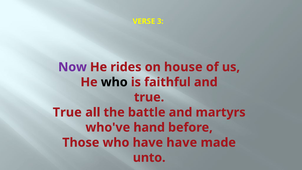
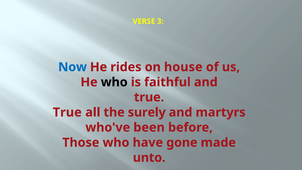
Now colour: purple -> blue
battle: battle -> surely
hand: hand -> been
have have: have -> gone
